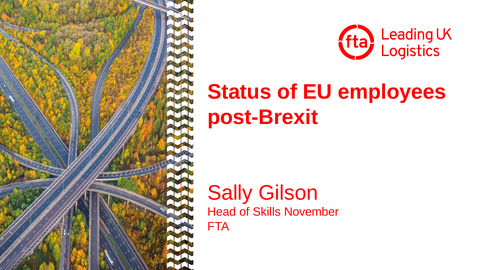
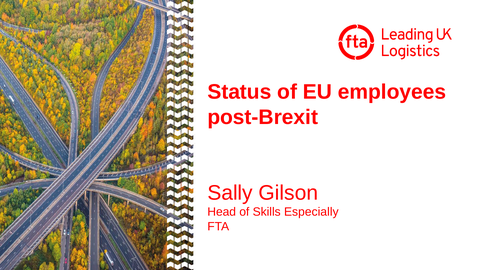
November: November -> Especially
